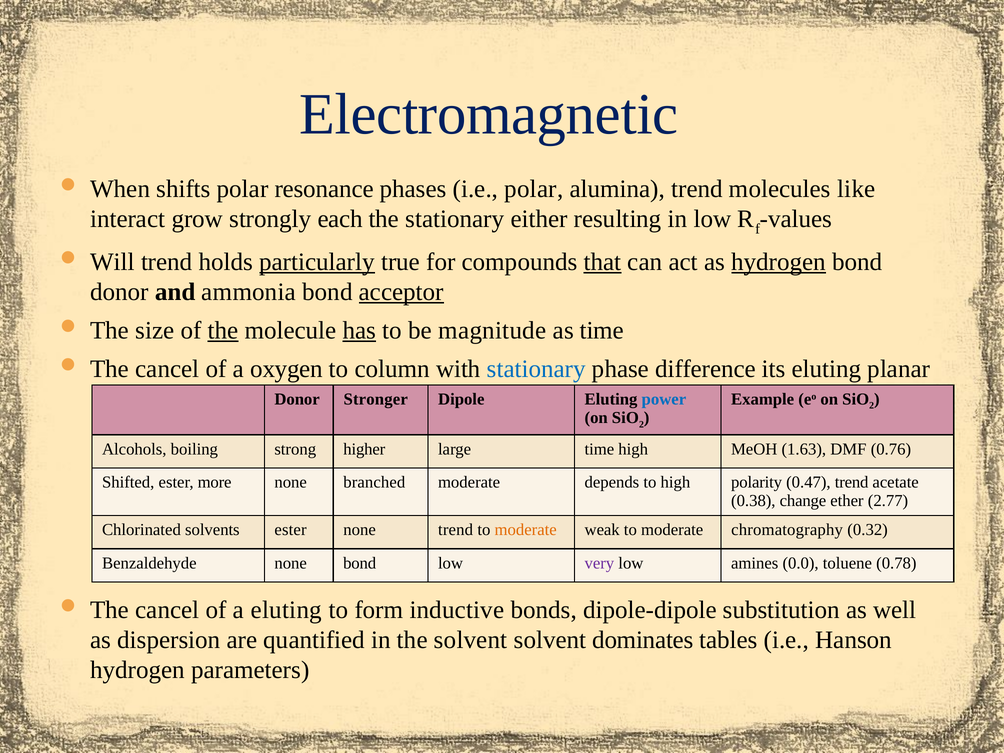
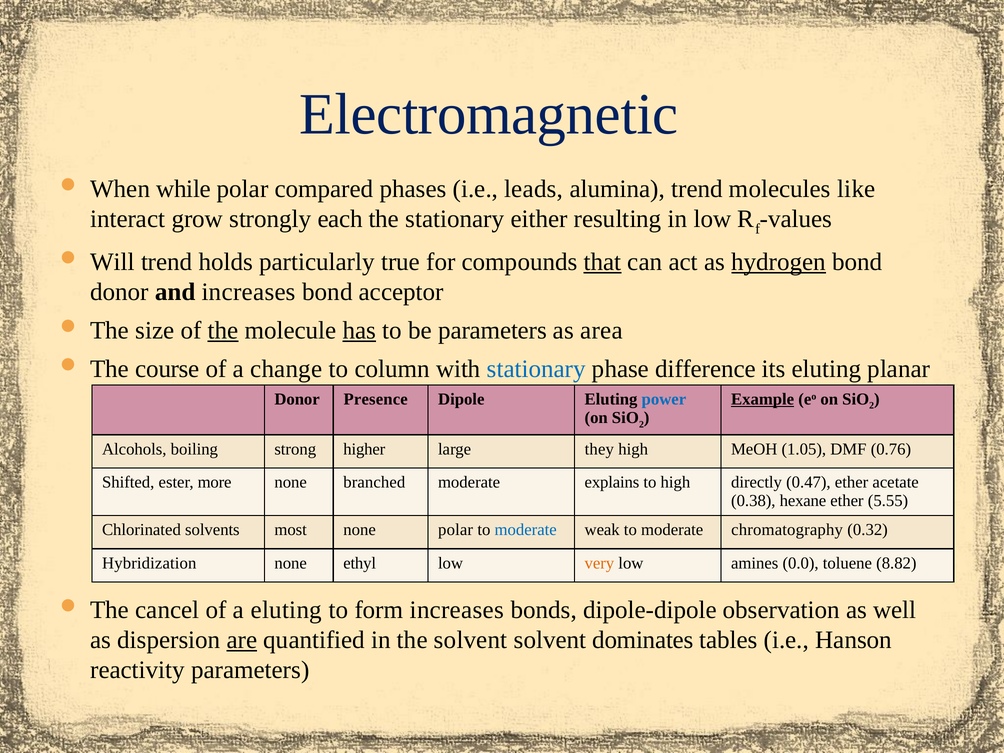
shifts: shifts -> while
resonance: resonance -> compared
i.e polar: polar -> leads
particularly underline: present -> none
and ammonia: ammonia -> increases
acceptor underline: present -> none
be magnitude: magnitude -> parameters
as time: time -> area
cancel at (167, 369): cancel -> course
oxygen: oxygen -> change
Stronger: Stronger -> Presence
Example underline: none -> present
large time: time -> they
1.63: 1.63 -> 1.05
depends: depends -> explains
polarity: polarity -> directly
0.47 trend: trend -> ether
change: change -> hexane
2.77: 2.77 -> 5.55
solvents ester: ester -> most
none trend: trend -> polar
moderate at (526, 530) colour: orange -> blue
Benzaldehyde: Benzaldehyde -> Hybridization
none bond: bond -> ethyl
very colour: purple -> orange
0.78: 0.78 -> 8.82
form inductive: inductive -> increases
substitution: substitution -> observation
are underline: none -> present
hydrogen at (138, 670): hydrogen -> reactivity
